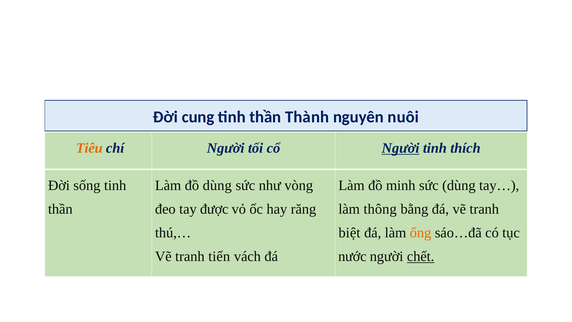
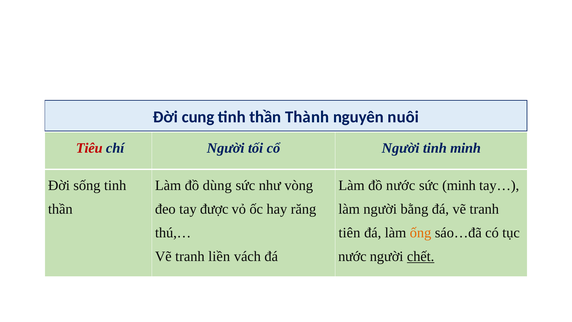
Tiêu colour: orange -> red
Người at (401, 148) underline: present -> none
tinh thích: thích -> minh
đồ minh: minh -> nước
sức dùng: dùng -> minh
làm thông: thông -> người
biệt: biệt -> tiên
tiến: tiến -> liền
